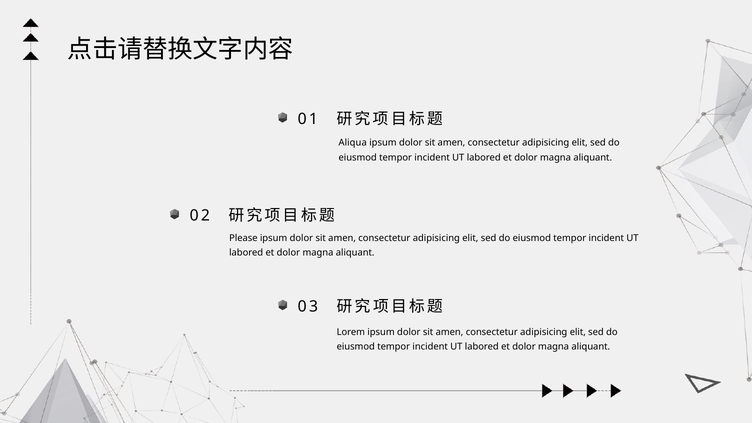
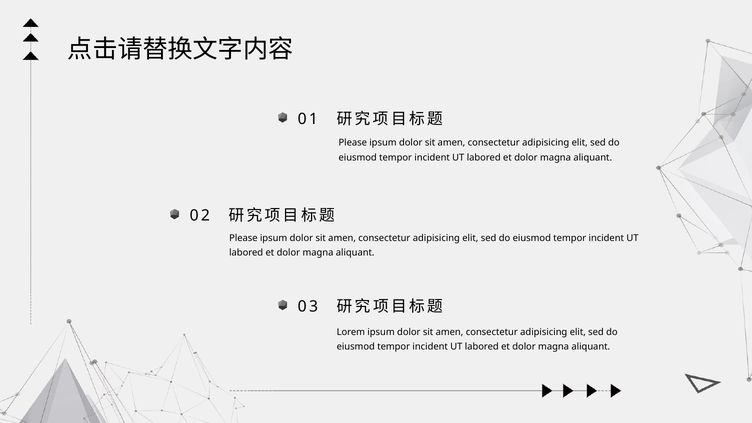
Aliqua at (353, 143): Aliqua -> Please
